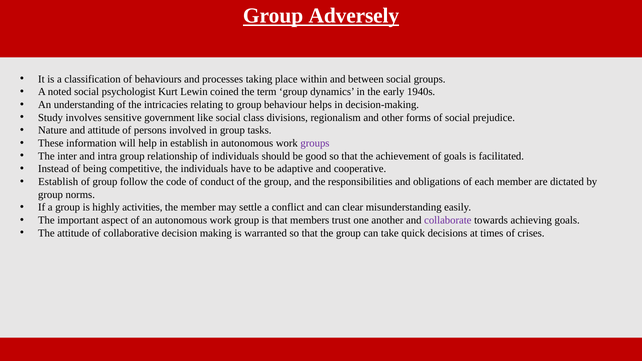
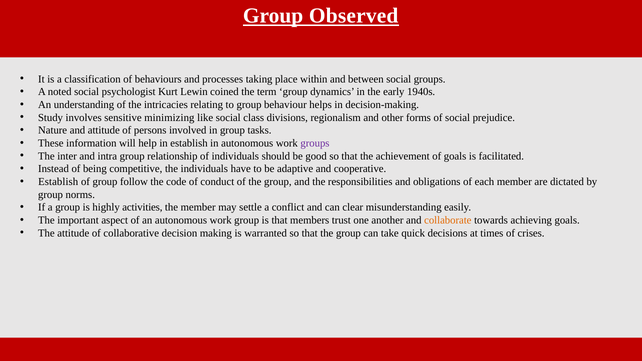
Adversely: Adversely -> Observed
government: government -> minimizing
collaborate colour: purple -> orange
